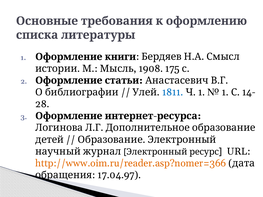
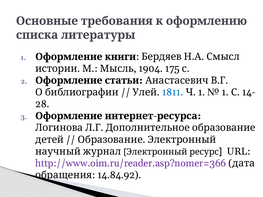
1908: 1908 -> 1904
http://www.oim.ru/reader.asp?nomer=366 colour: orange -> purple
17.04.97: 17.04.97 -> 14.84.92
